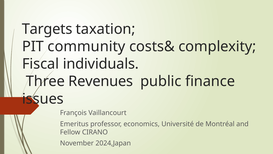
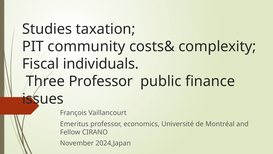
Targets: Targets -> Studies
Three Revenues: Revenues -> Professor
